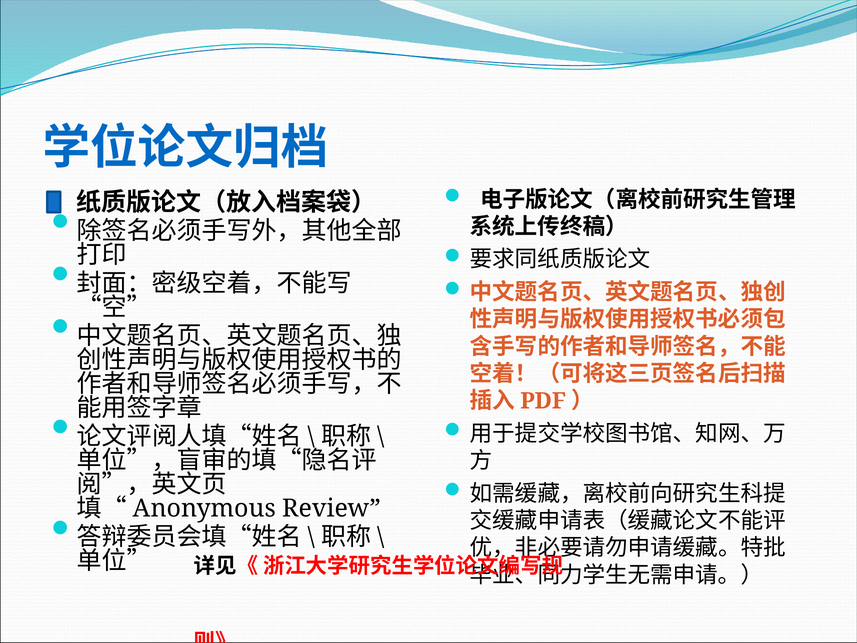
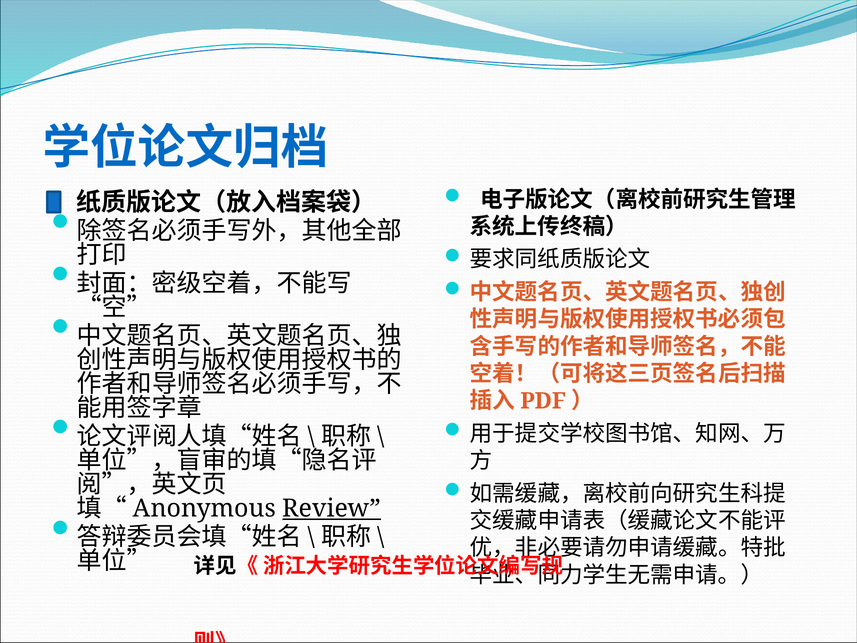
Review underline: none -> present
